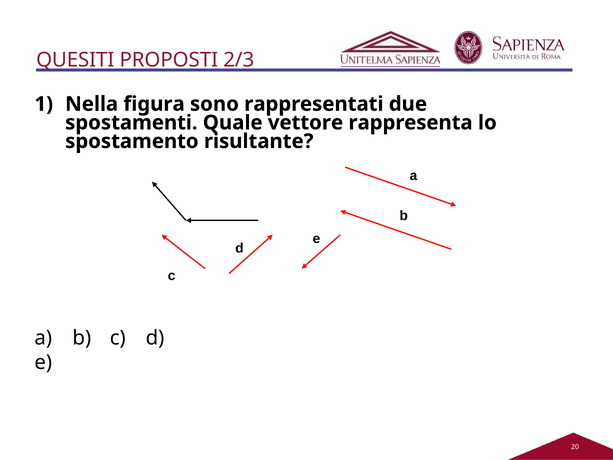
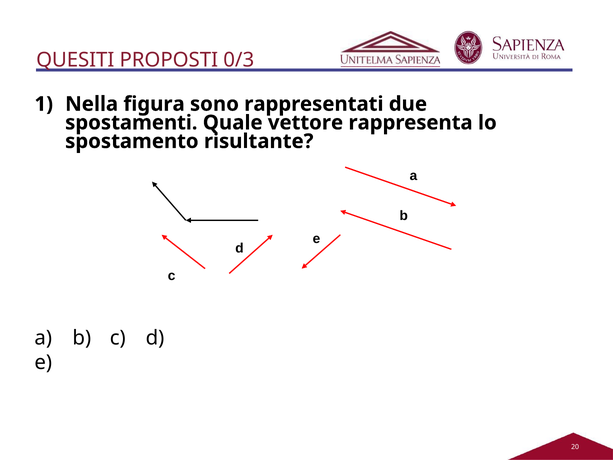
2/3: 2/3 -> 0/3
